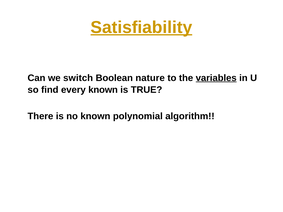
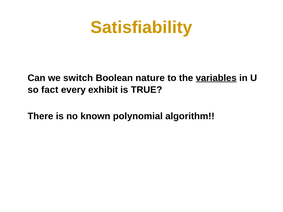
Satisfiability underline: present -> none
find: find -> fact
every known: known -> exhibit
